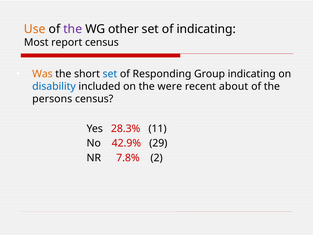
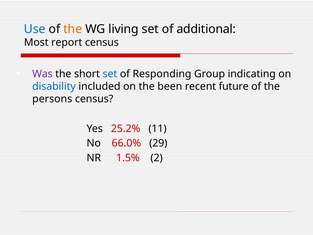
Use colour: orange -> blue
the at (73, 29) colour: purple -> orange
other: other -> living
of indicating: indicating -> additional
Was colour: orange -> purple
were: were -> been
about: about -> future
28.3%: 28.3% -> 25.2%
42.9%: 42.9% -> 66.0%
7.8%: 7.8% -> 1.5%
